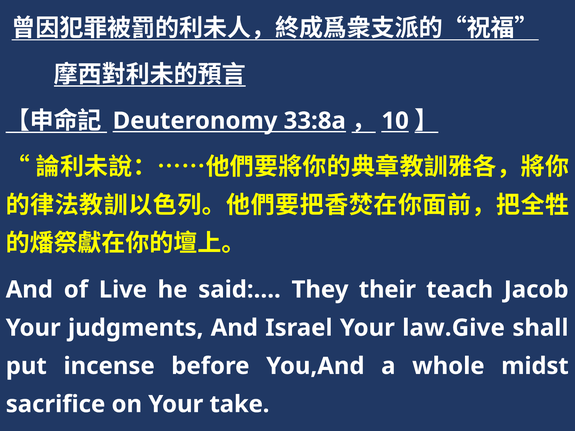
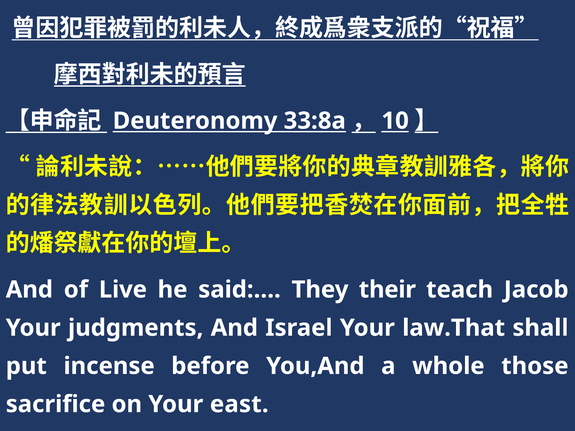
law.Give: law.Give -> law.That
midst: midst -> those
take: take -> east
